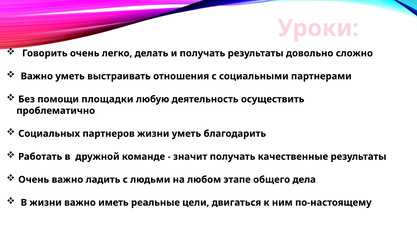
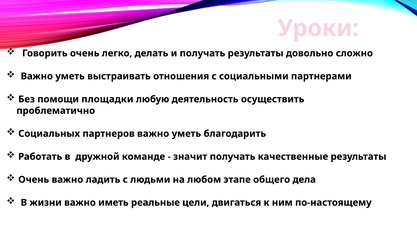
партнеров жизни: жизни -> важно
